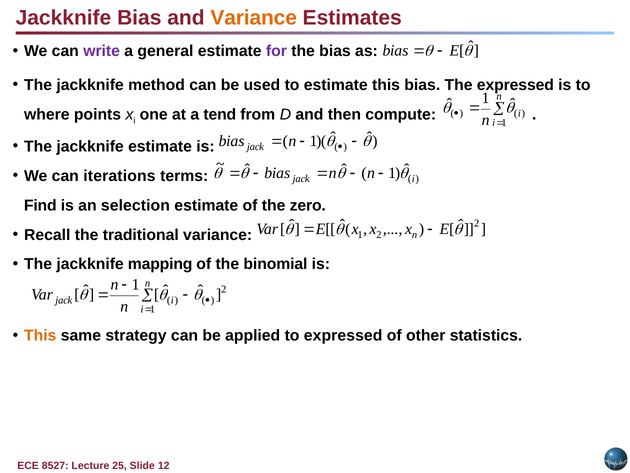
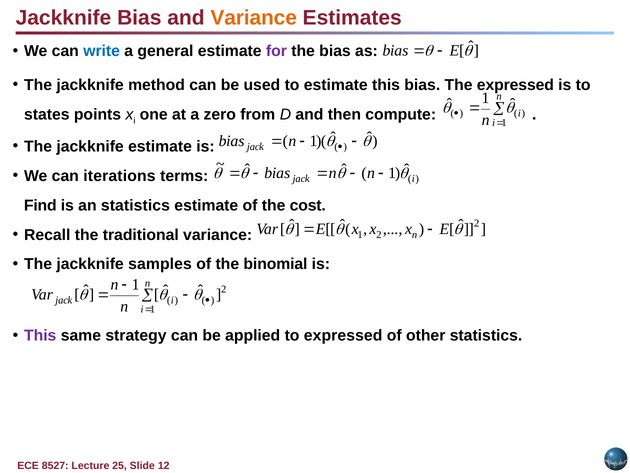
write colour: purple -> blue
where: where -> states
tend: tend -> zero
an selection: selection -> statistics
zero: zero -> cost
mapping: mapping -> samples
This at (40, 335) colour: orange -> purple
